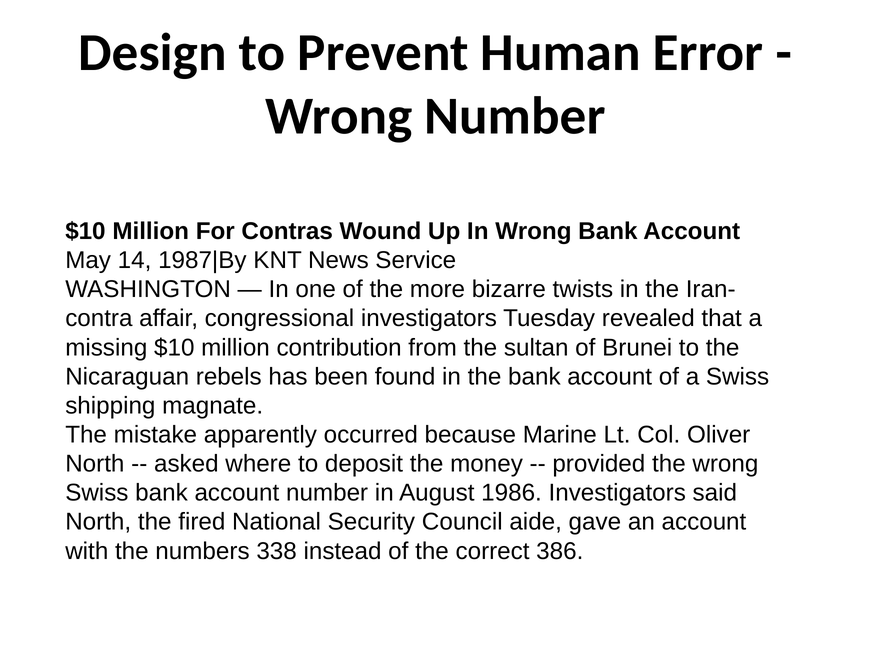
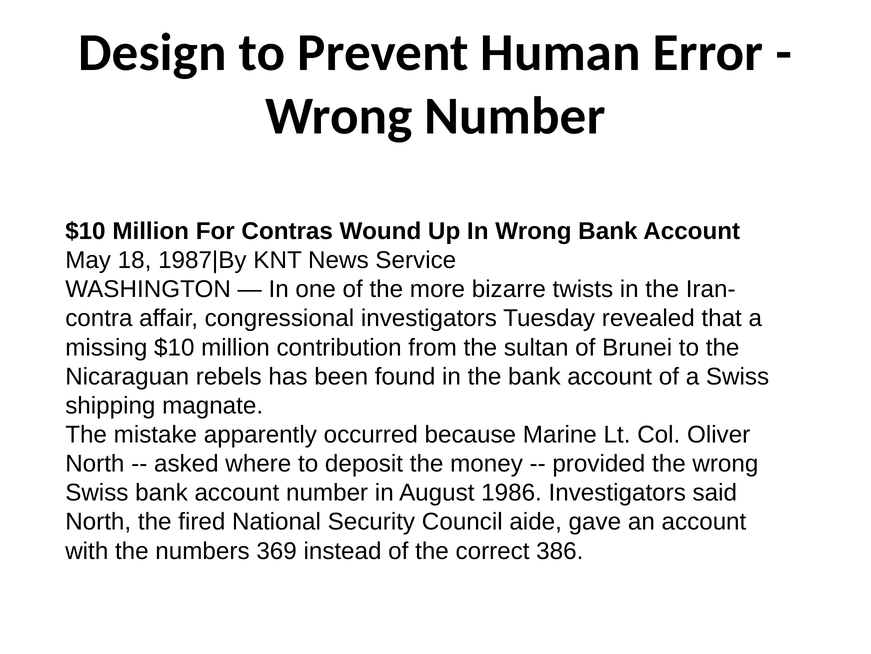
14: 14 -> 18
338: 338 -> 369
